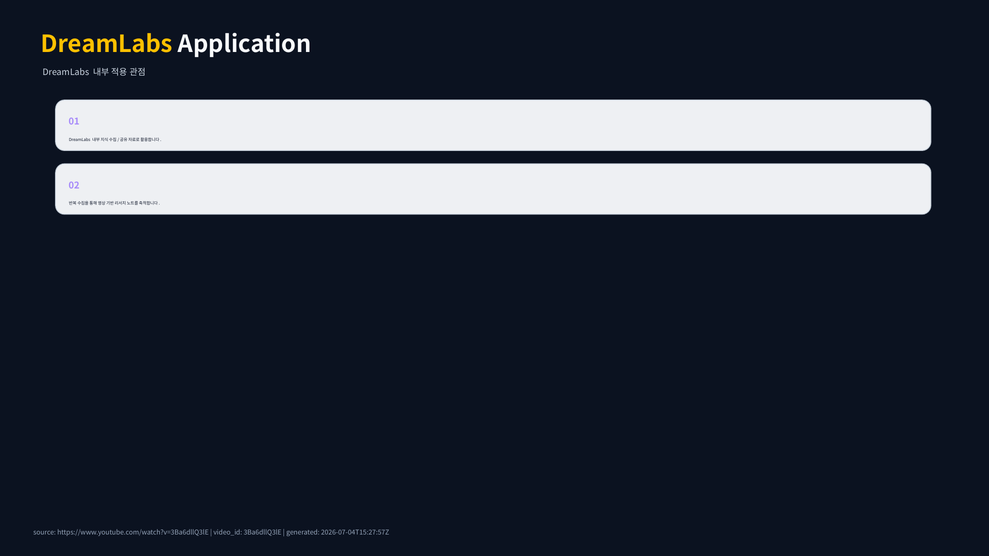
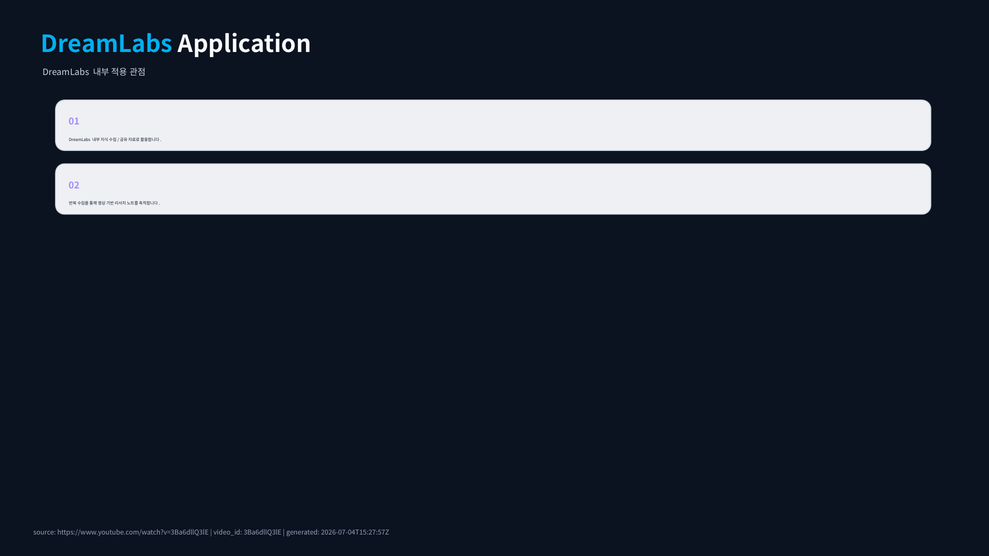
DreamLabs at (107, 44) colour: yellow -> light blue
